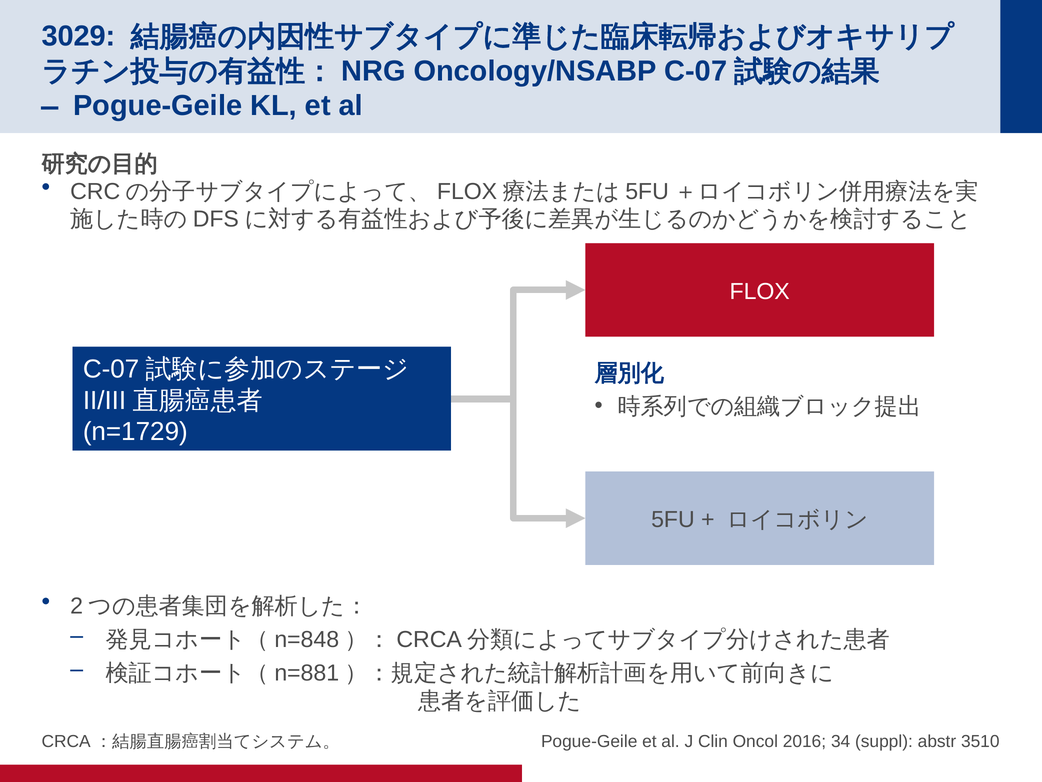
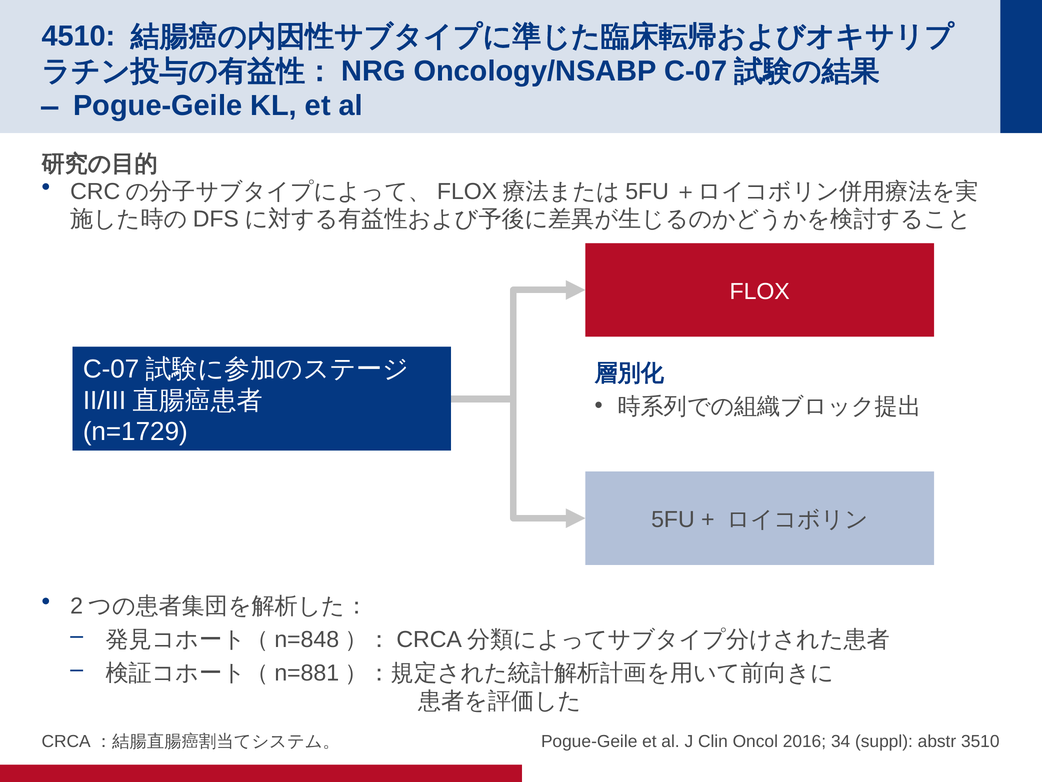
3029: 3029 -> 4510
